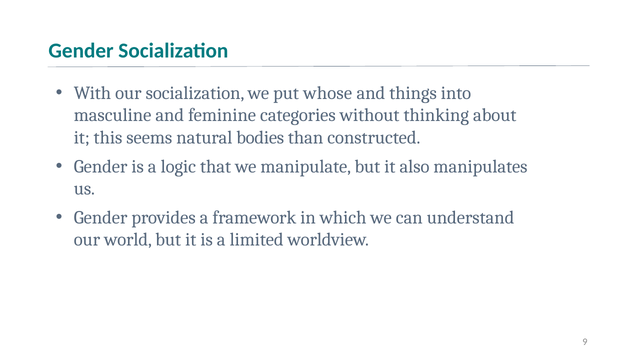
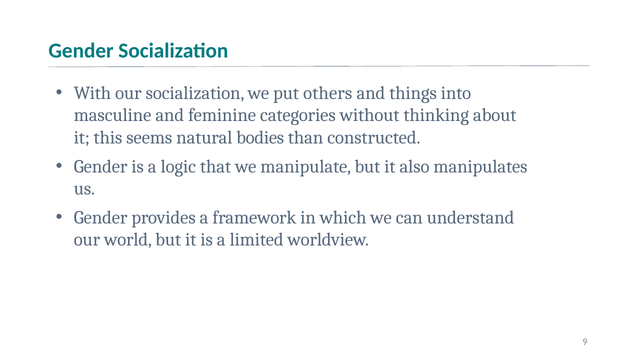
whose: whose -> others
